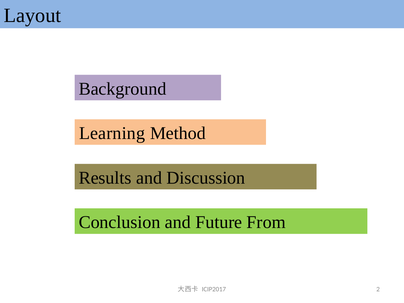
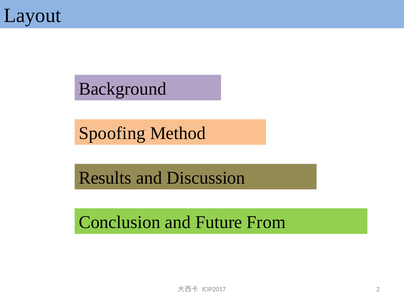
Learning: Learning -> Spoofing
